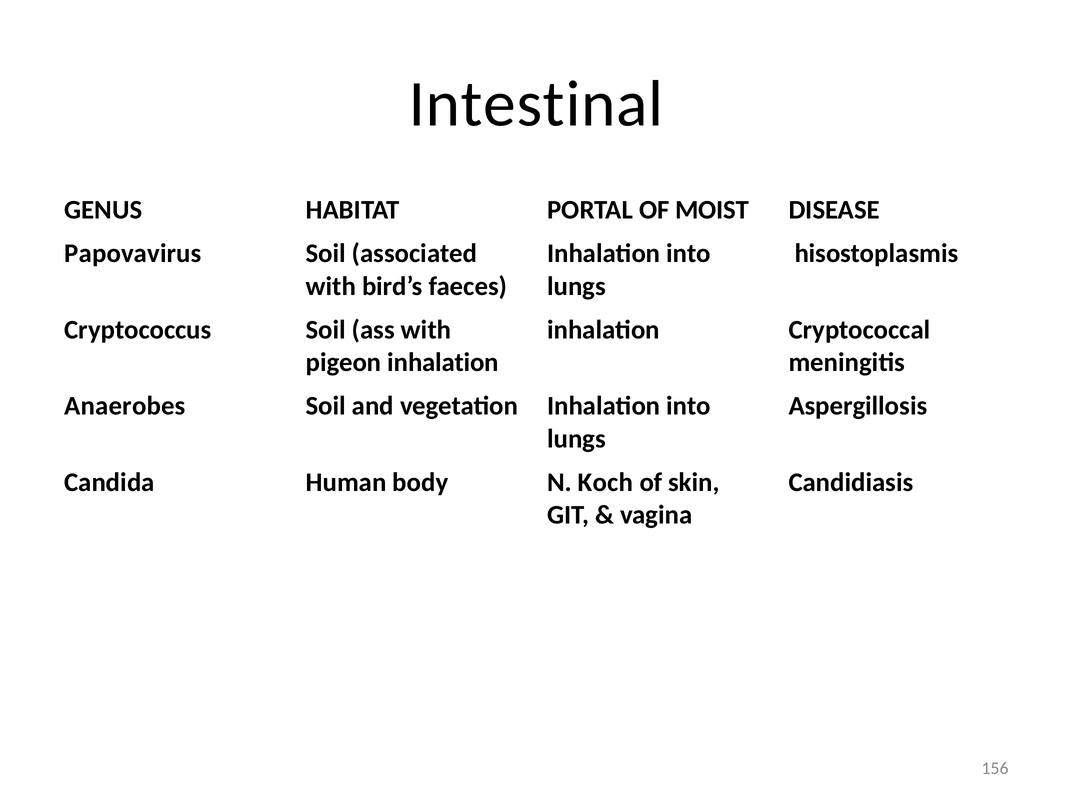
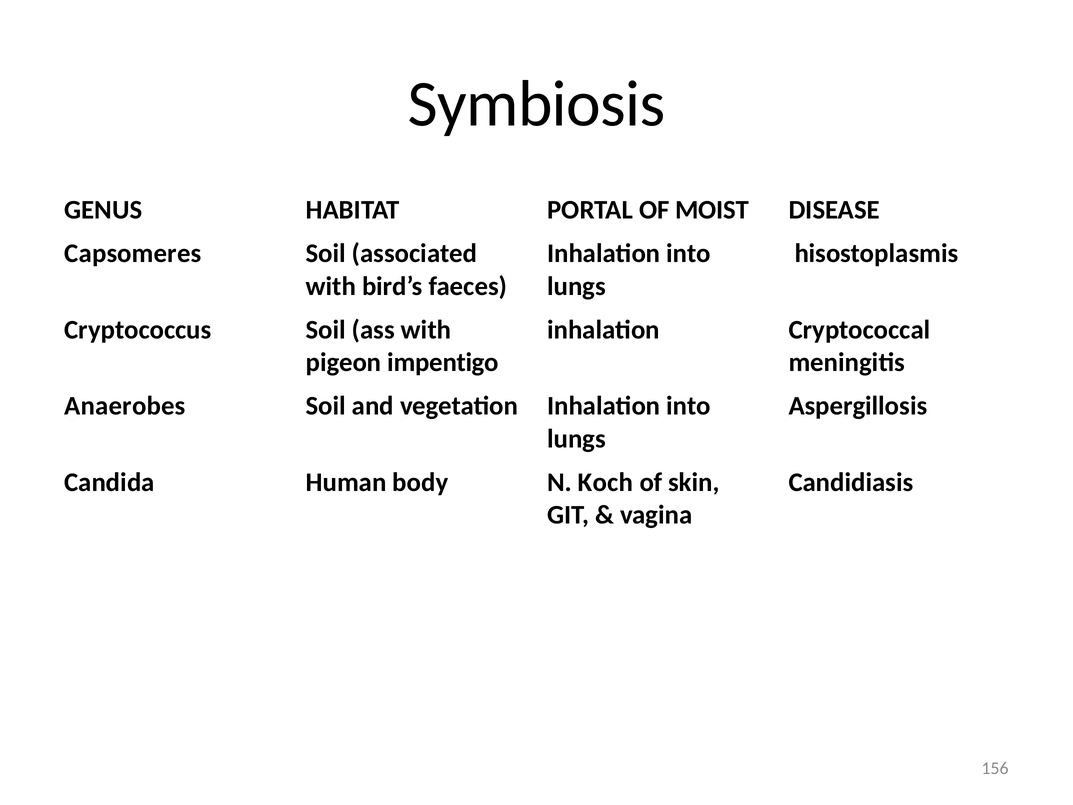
Intestinal: Intestinal -> Symbiosis
Papovavirus: Papovavirus -> Capsomeres
pigeon inhalation: inhalation -> impentigo
